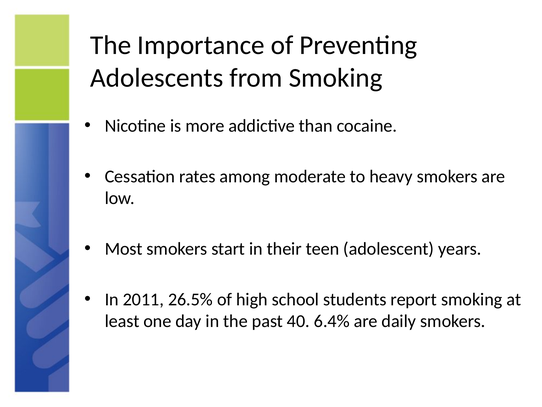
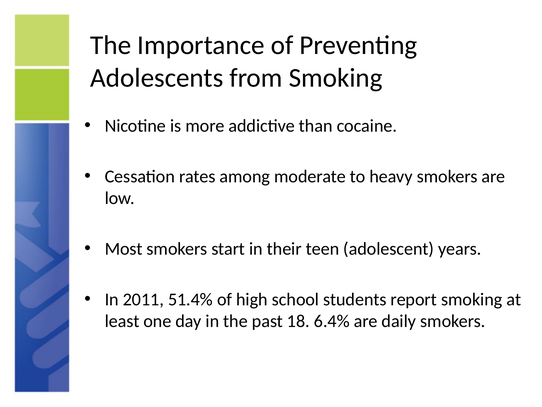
26.5%: 26.5% -> 51.4%
40: 40 -> 18
